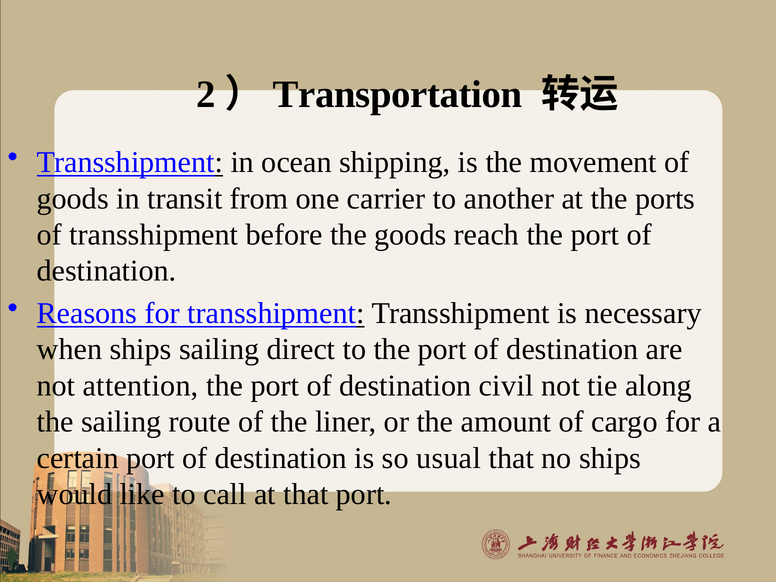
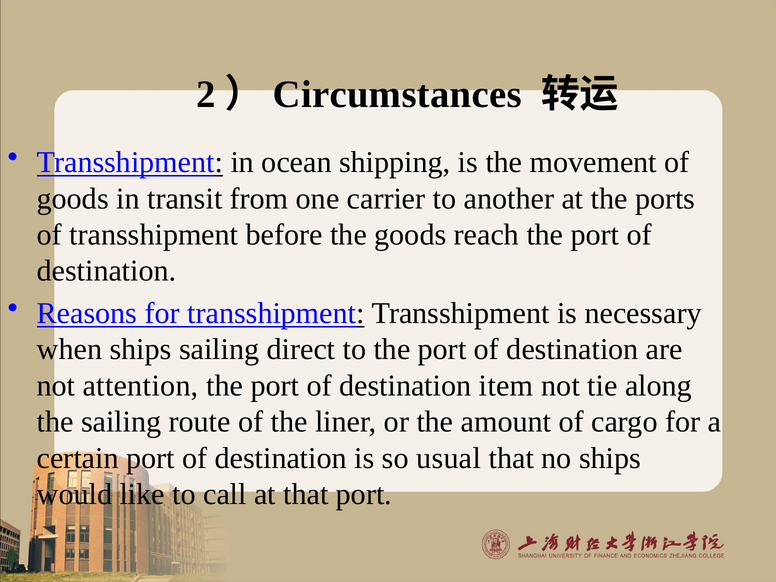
Transportation: Transportation -> Circumstances
civil: civil -> item
